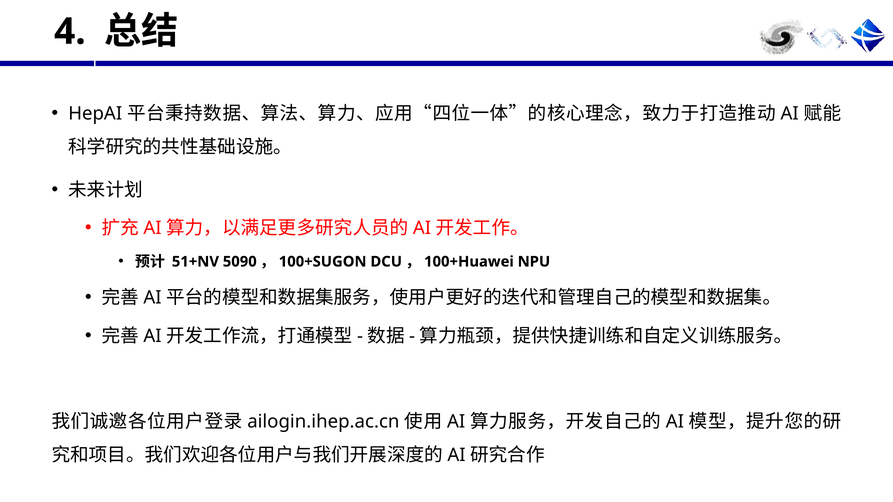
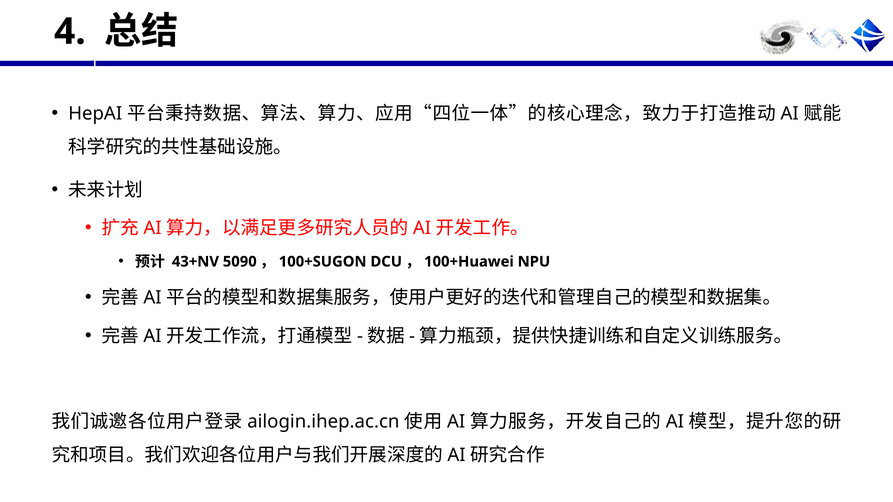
51+NV: 51+NV -> 43+NV
